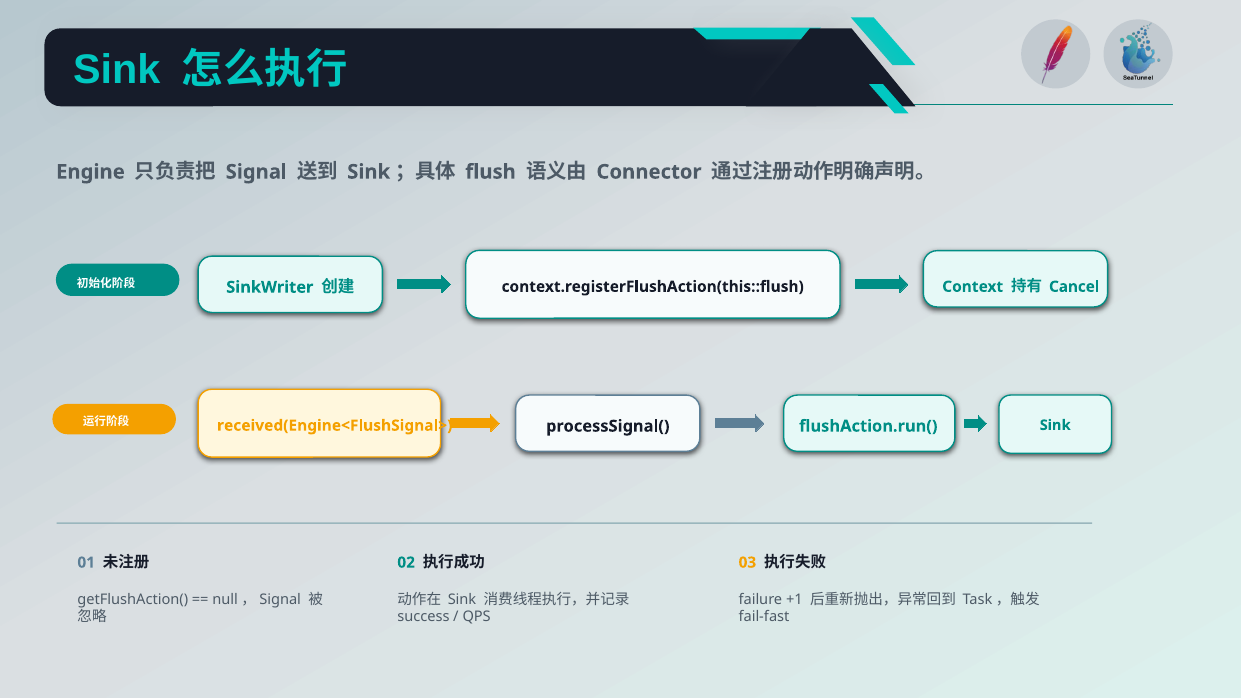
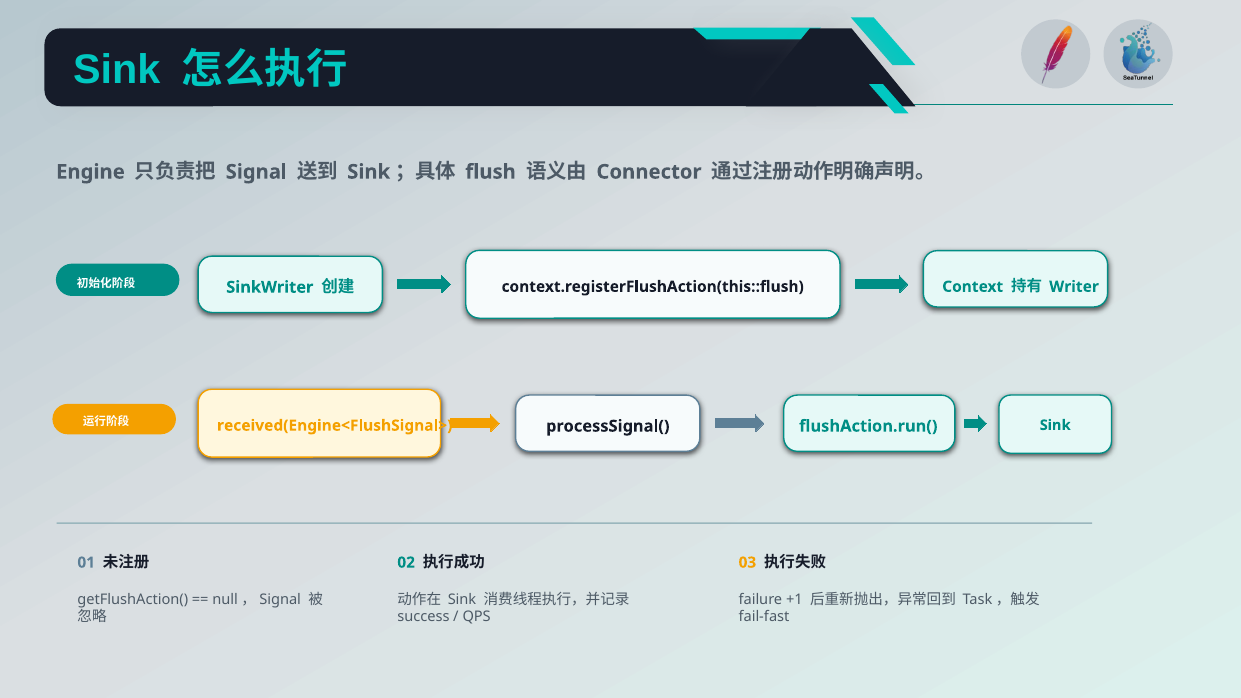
Cancel: Cancel -> Writer
